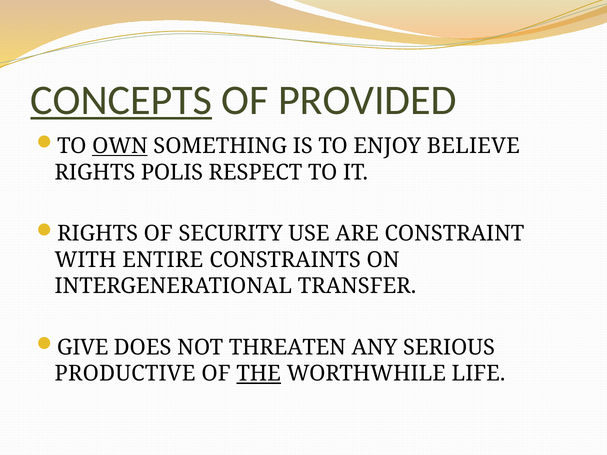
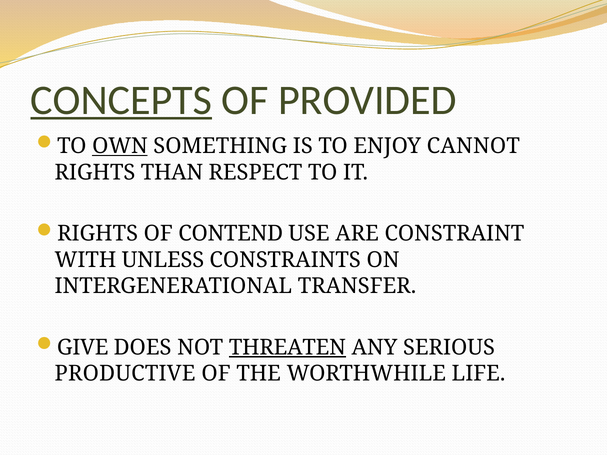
BELIEVE: BELIEVE -> CANNOT
POLIS: POLIS -> THAN
SECURITY: SECURITY -> CONTEND
ENTIRE: ENTIRE -> UNLESS
THREATEN underline: none -> present
THE underline: present -> none
